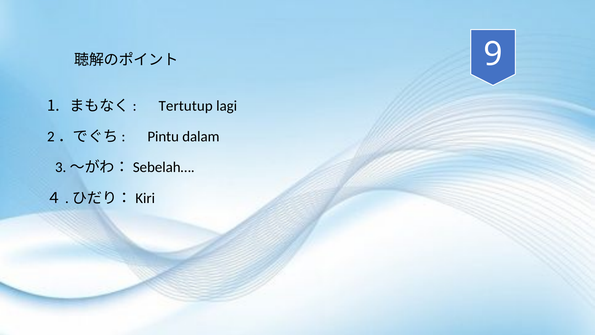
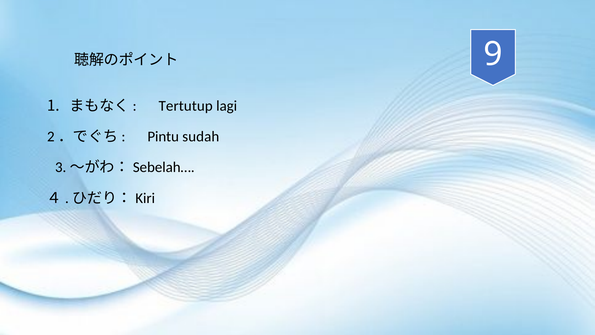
dalam: dalam -> sudah
